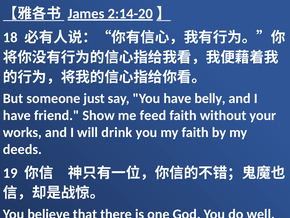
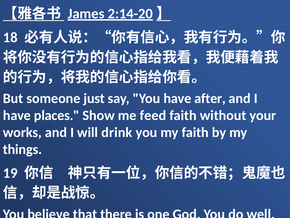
belly: belly -> after
friend: friend -> places
deeds: deeds -> things
